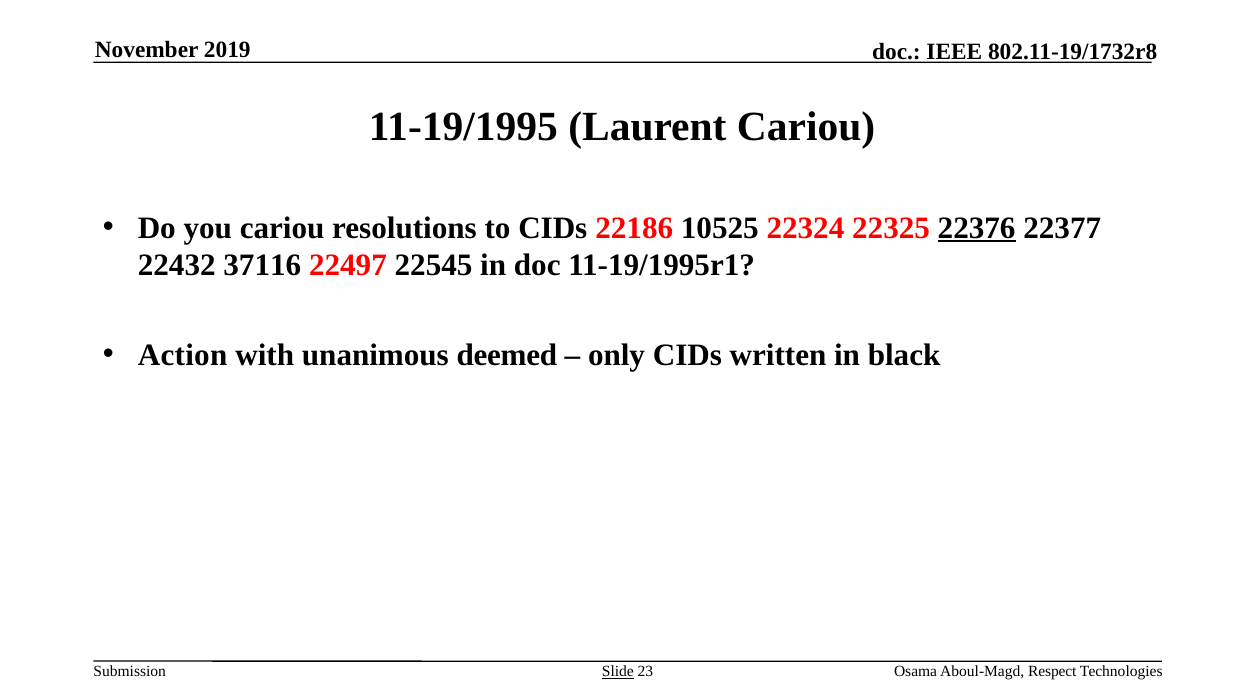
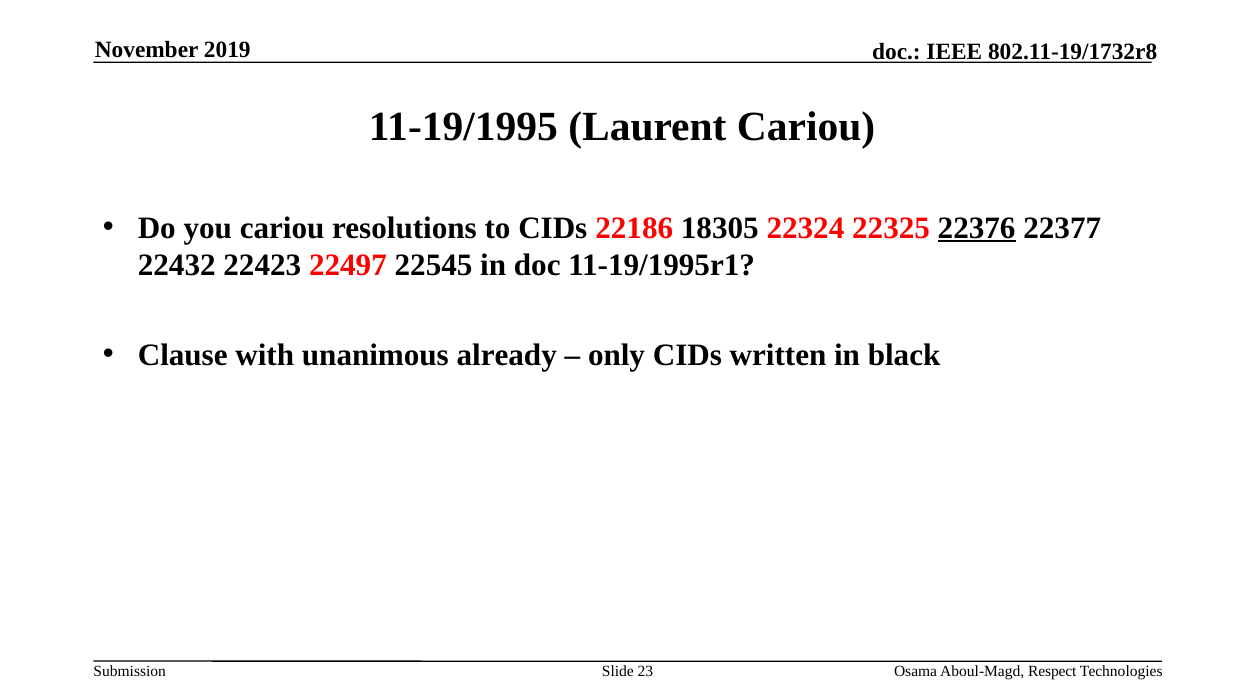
10525: 10525 -> 18305
37116: 37116 -> 22423
Action: Action -> Clause
deemed: deemed -> already
Slide underline: present -> none
